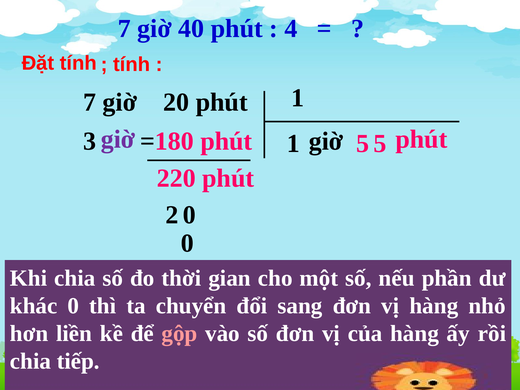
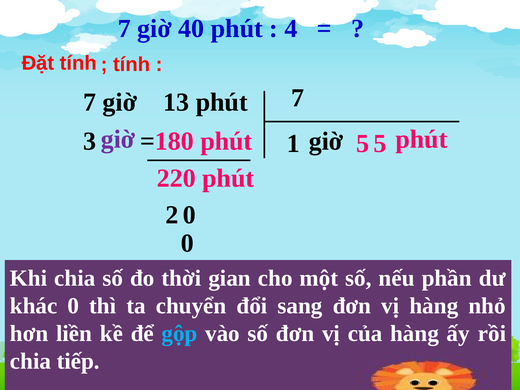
giờ 20: 20 -> 13
phút 1: 1 -> 7
gộp colour: pink -> light blue
